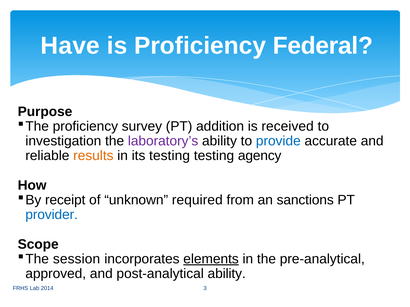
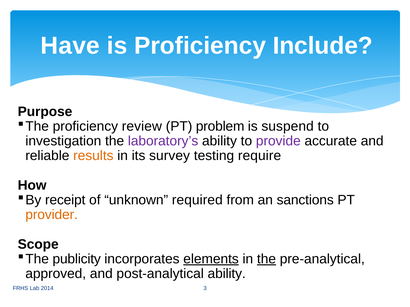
Federal: Federal -> Include
survey: survey -> review
addition: addition -> problem
received: received -> suspend
provide colour: blue -> purple
its testing: testing -> survey
agency: agency -> require
provider colour: blue -> orange
session: session -> publicity
the at (266, 259) underline: none -> present
